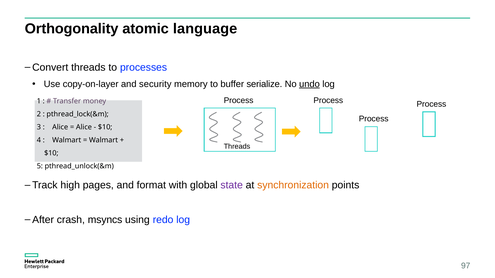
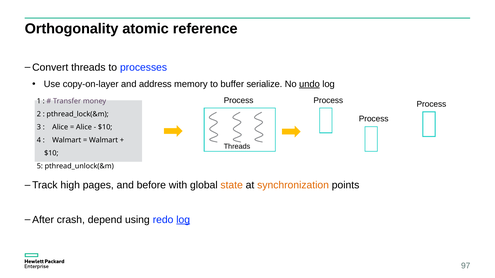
language: language -> reference
security: security -> address
format: format -> before
state colour: purple -> orange
msyncs: msyncs -> depend
log at (183, 220) underline: none -> present
